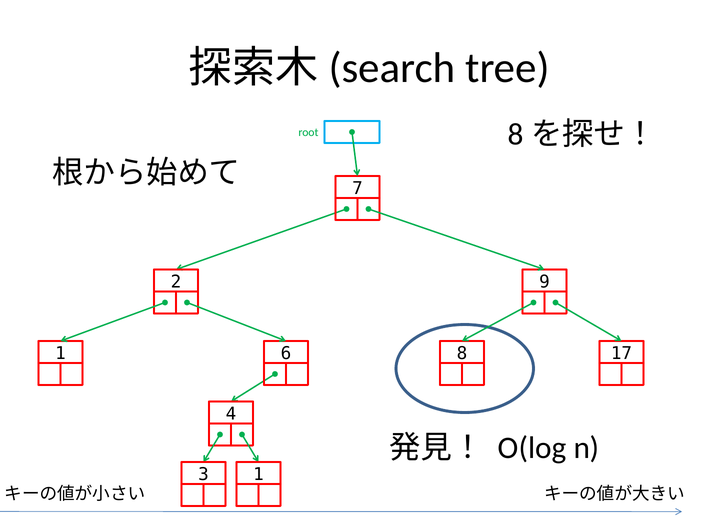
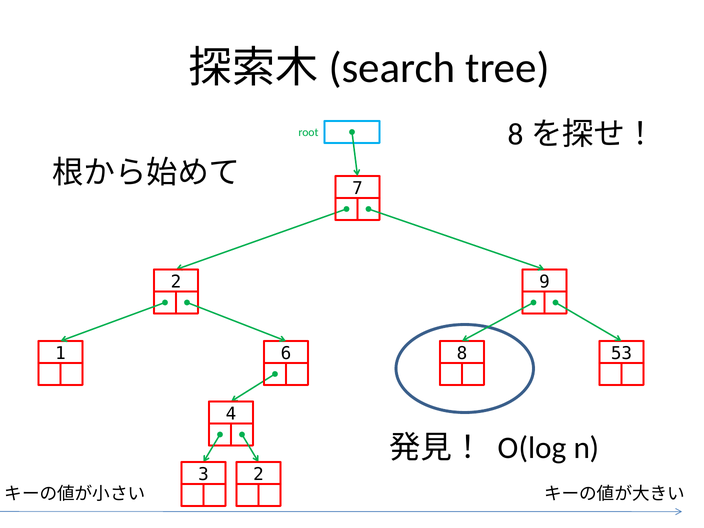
17: 17 -> 53
3 1: 1 -> 2
